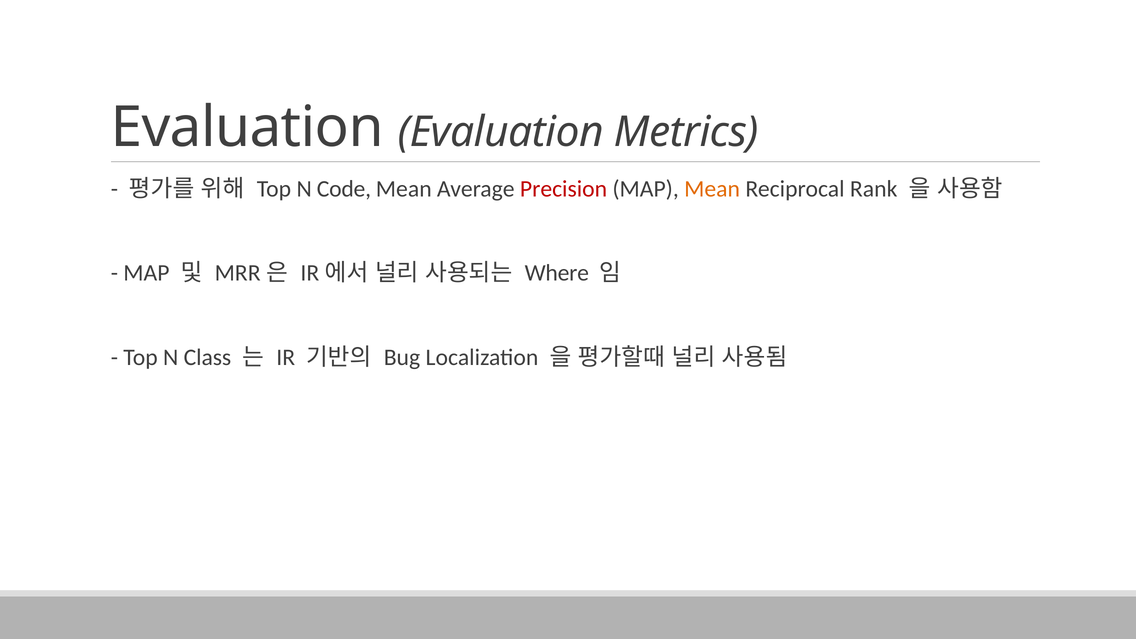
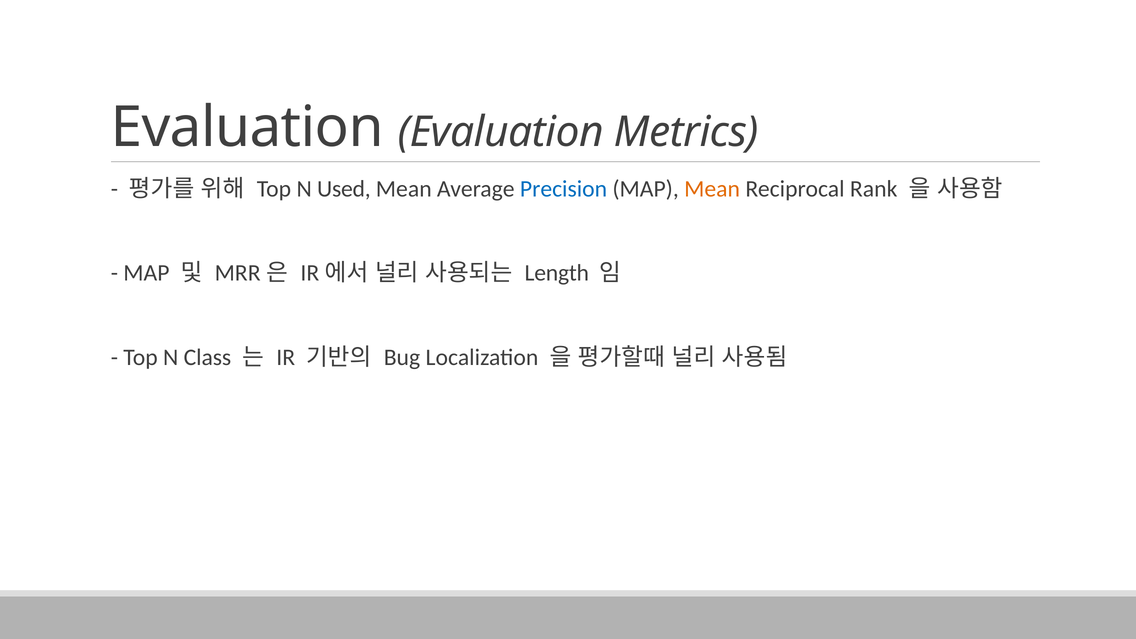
Code: Code -> Used
Precision colour: red -> blue
Where: Where -> Length
